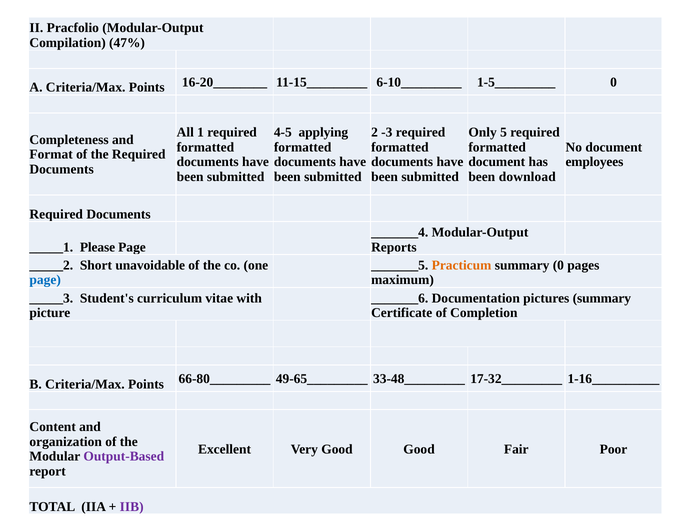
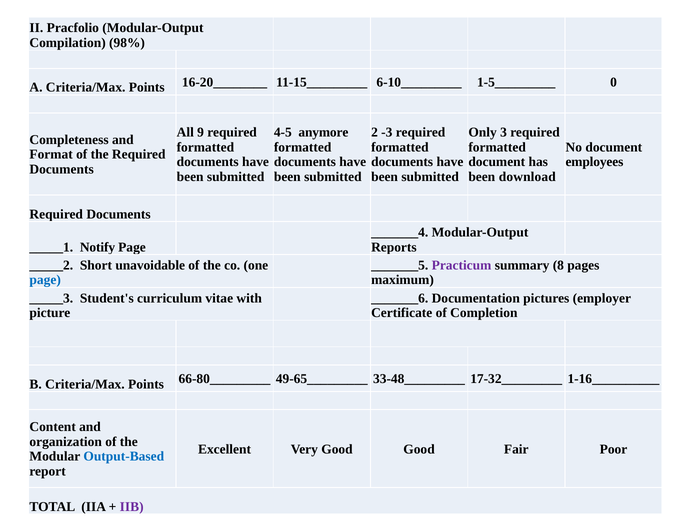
47%: 47% -> 98%
1: 1 -> 9
applying: applying -> anymore
5: 5 -> 3
Please: Please -> Notify
Practicum colour: orange -> purple
summary 0: 0 -> 8
pictures summary: summary -> employer
Output-Based colour: purple -> blue
